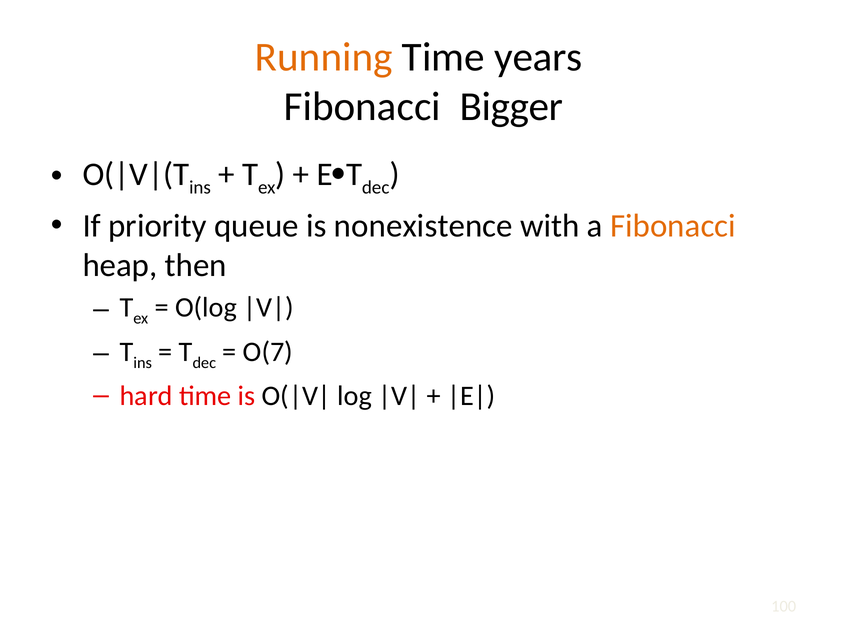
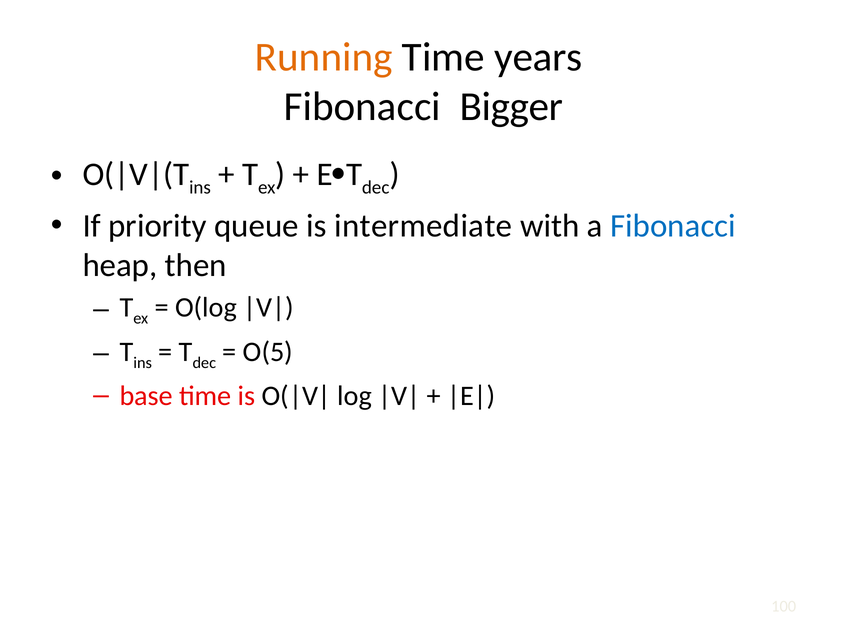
nonexistence: nonexistence -> intermediate
Fibonacci at (673, 226) colour: orange -> blue
O(7: O(7 -> O(5
hard: hard -> base
